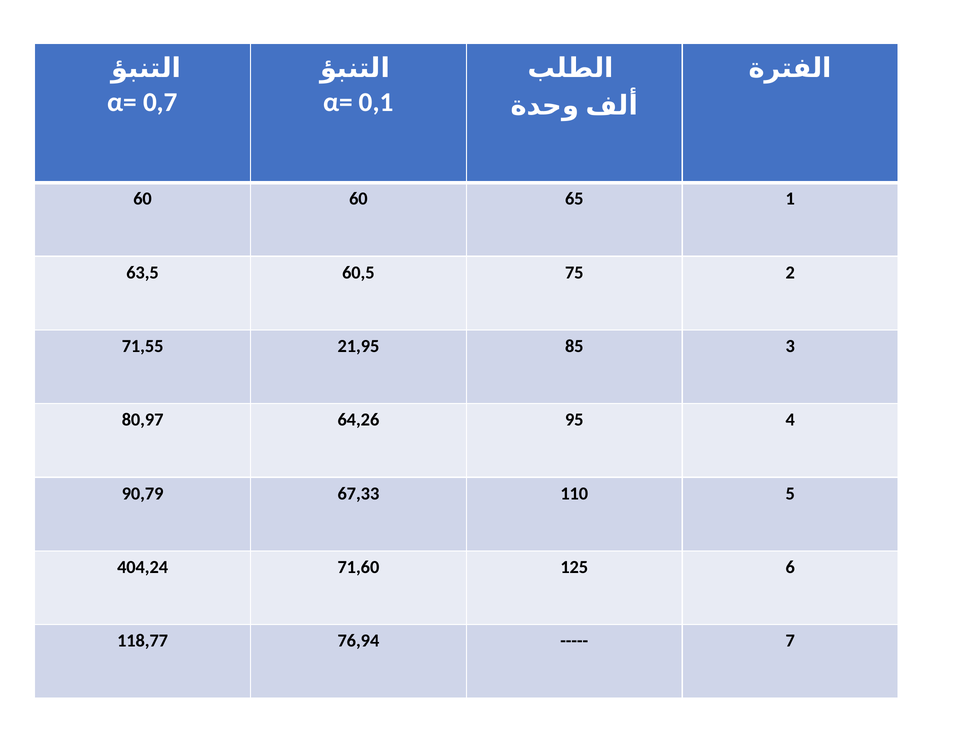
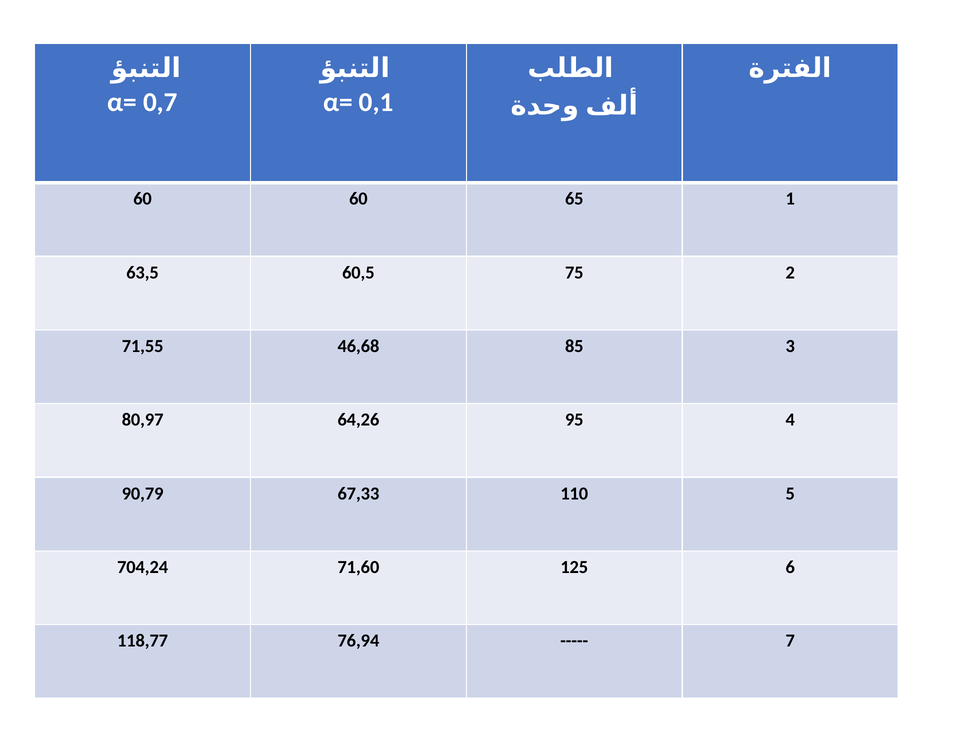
21,95: 21,95 -> 46,68
404,24: 404,24 -> 704,24
